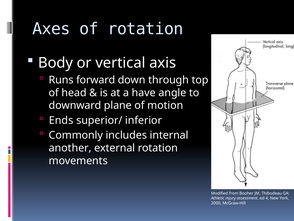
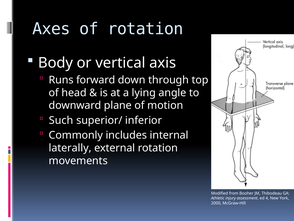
have: have -> lying
Ends: Ends -> Such
another: another -> laterally
